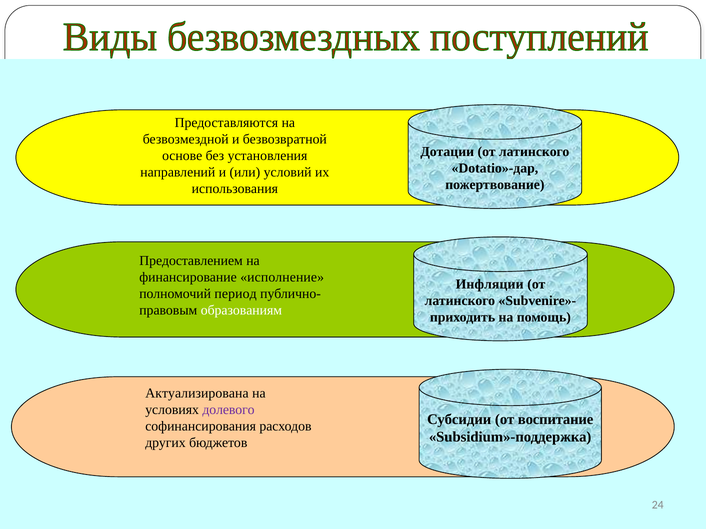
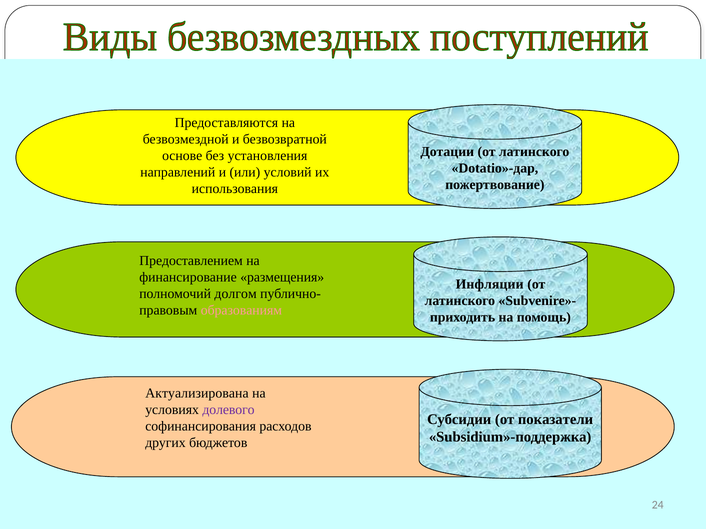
исполнение: исполнение -> размещения
период: период -> долгом
образованиям colour: white -> pink
воспитание: воспитание -> показатели
